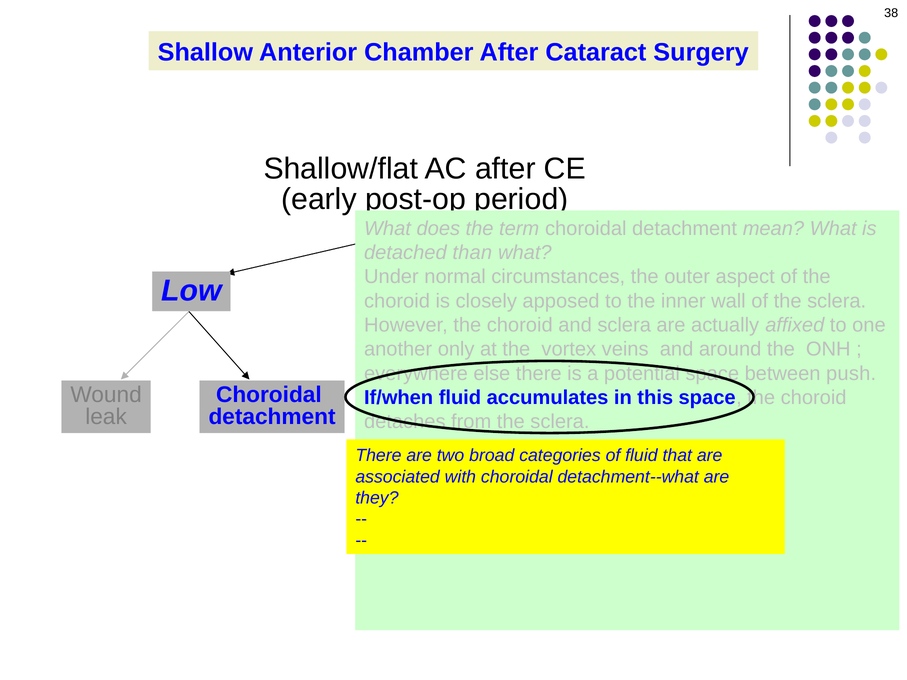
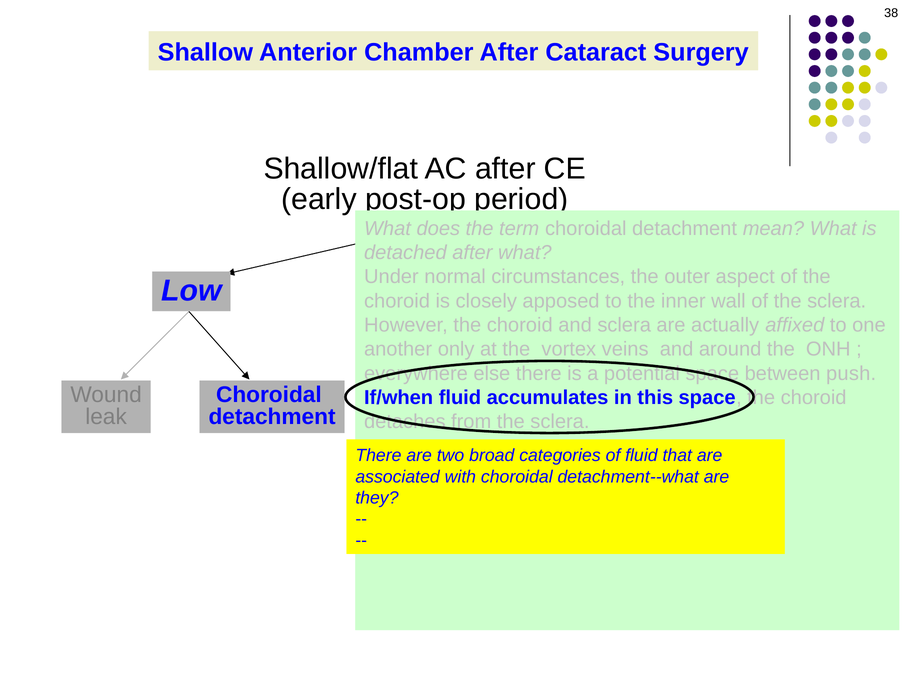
than at (472, 253): than -> after
